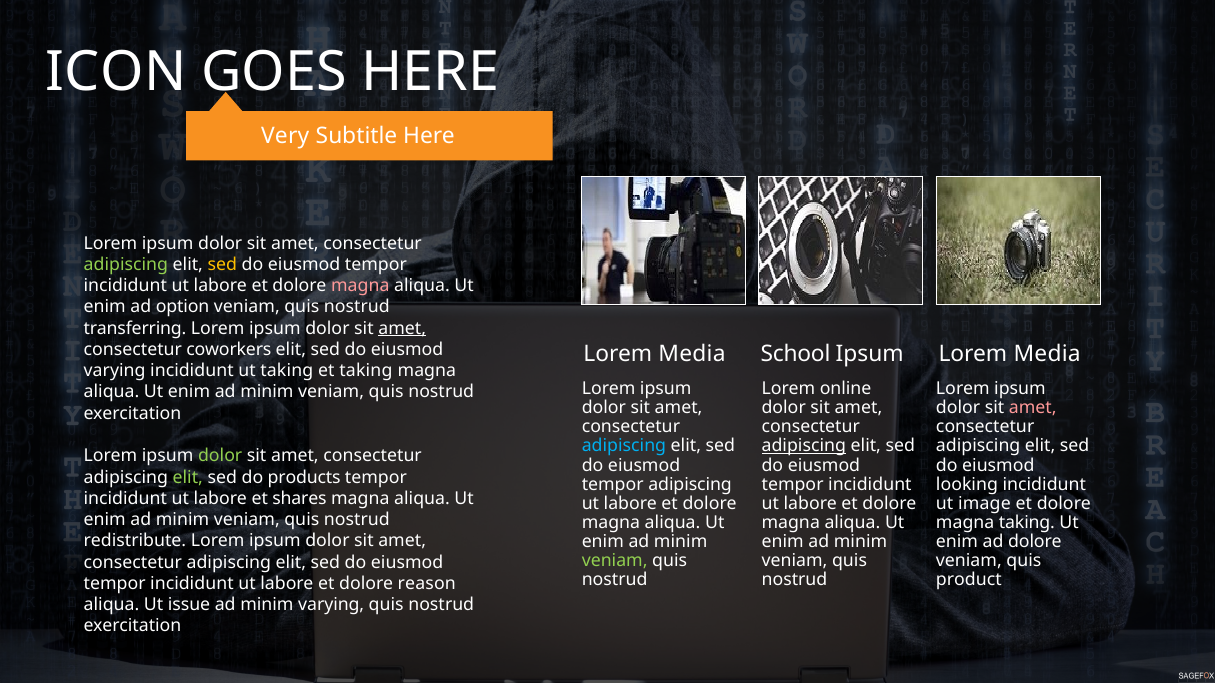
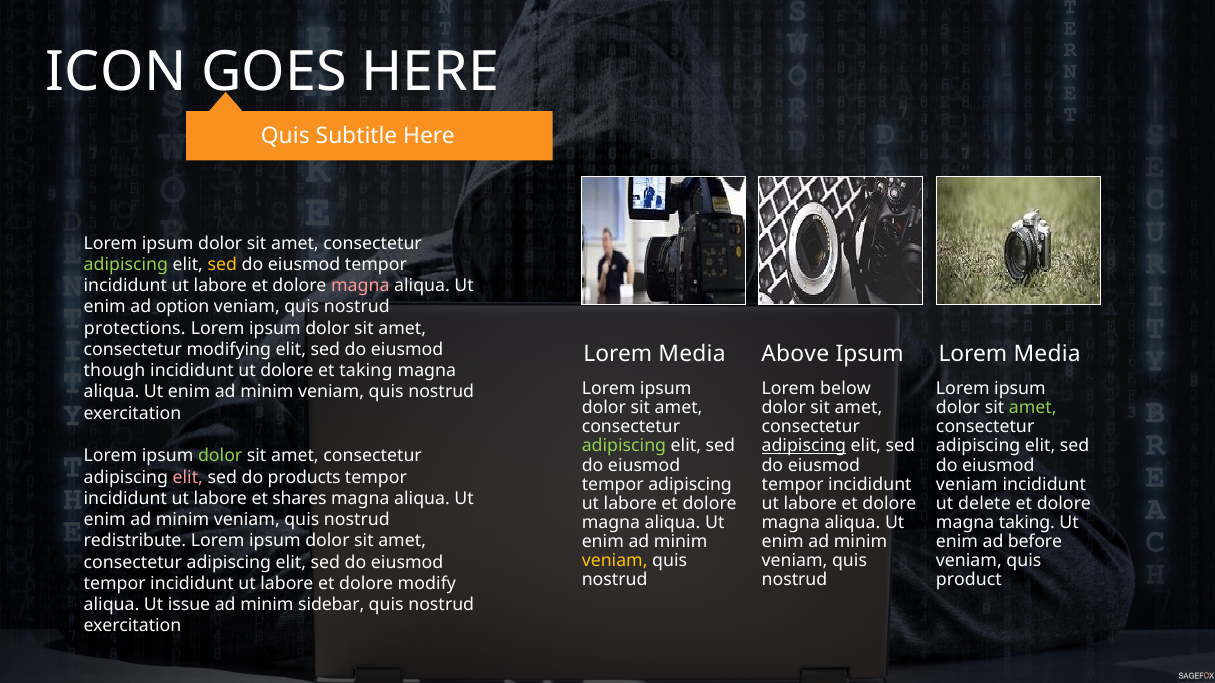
Very at (285, 136): Very -> Quis
transferring: transferring -> protections
amet at (402, 329) underline: present -> none
coworkers: coworkers -> modifying
School: School -> Above
varying at (115, 371): varying -> though
ut taking: taking -> dolore
online: online -> below
amet at (1033, 408) colour: pink -> light green
adipiscing at (624, 446) colour: light blue -> light green
elit at (188, 477) colour: light green -> pink
looking at (967, 485): looking -> veniam
image: image -> delete
ad dolore: dolore -> before
veniam at (615, 561) colour: light green -> yellow
reason: reason -> modify
minim varying: varying -> sidebar
